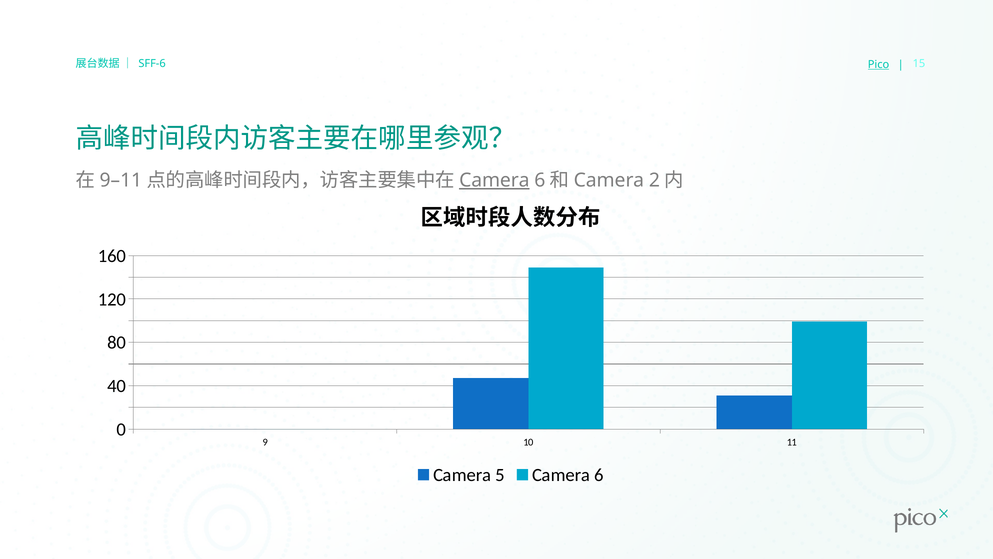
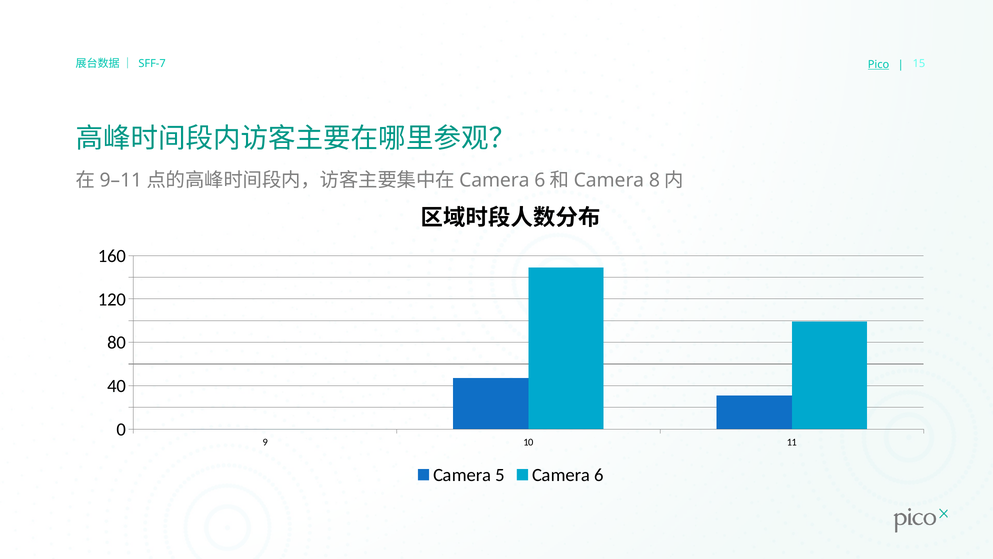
SFF-6: SFF-6 -> SFF-7
Camera at (494, 180) underline: present -> none
2: 2 -> 8
